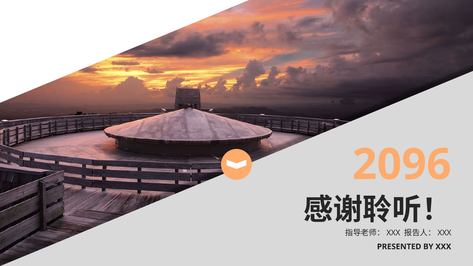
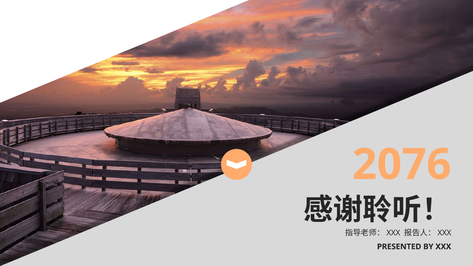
2096: 2096 -> 2076
